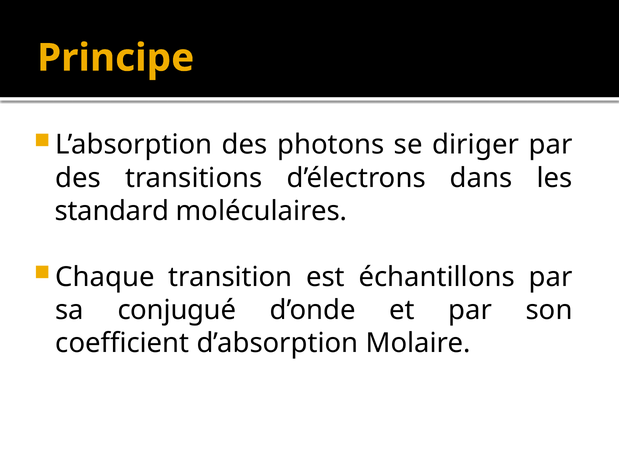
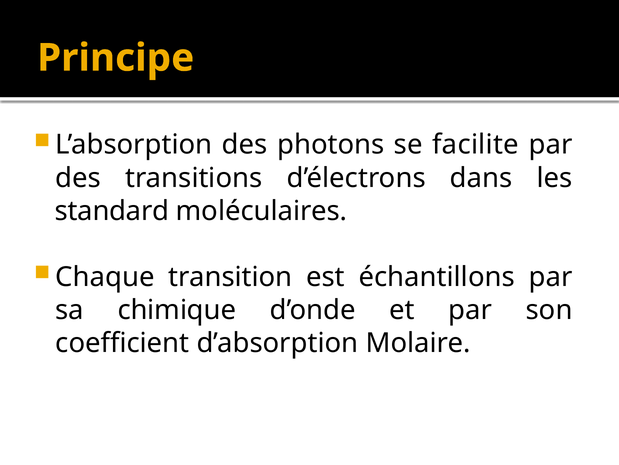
diriger: diriger -> facilite
conjugué: conjugué -> chimique
